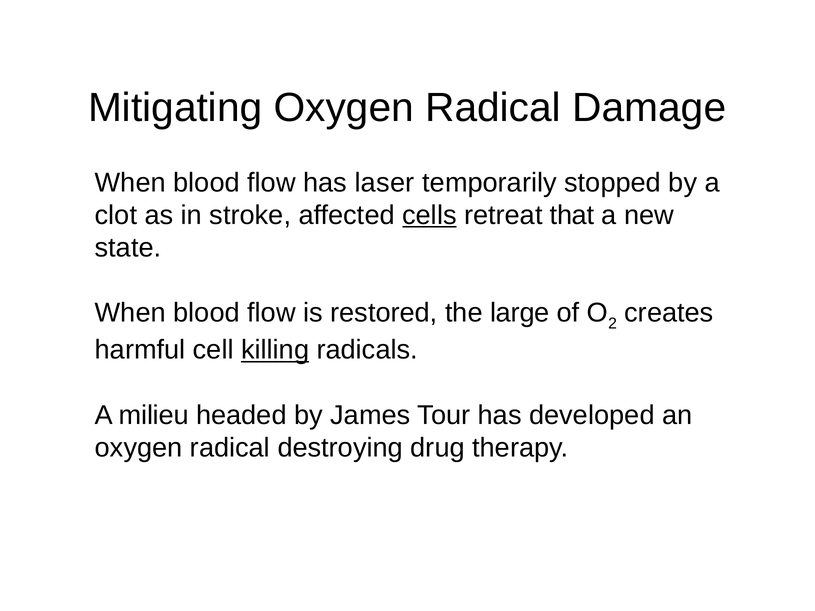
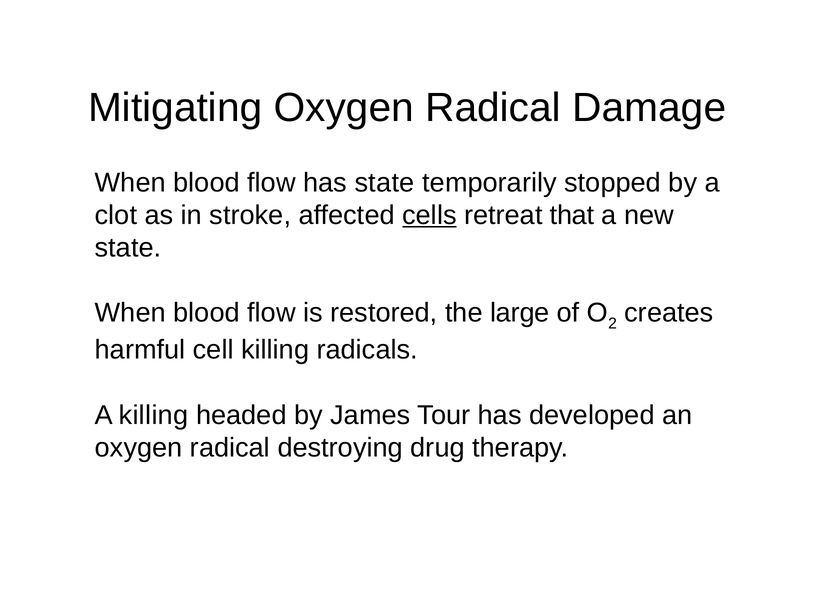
has laser: laser -> state
killing at (275, 350) underline: present -> none
A milieu: milieu -> killing
